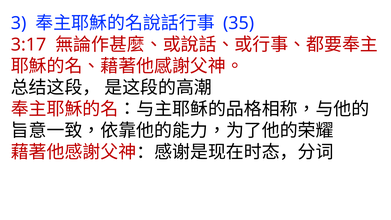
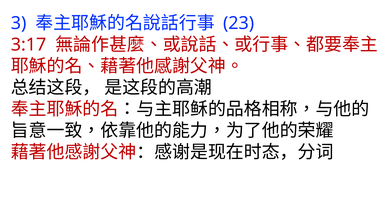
35: 35 -> 23
